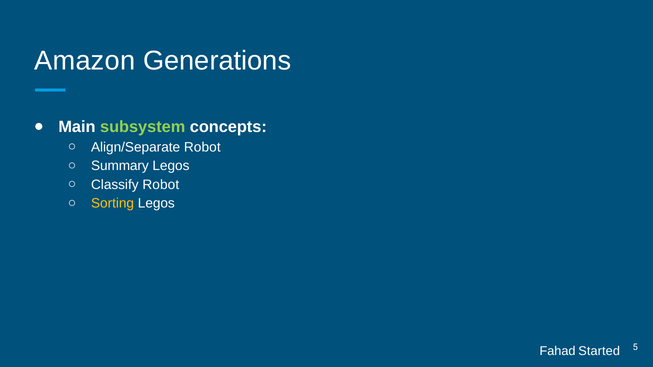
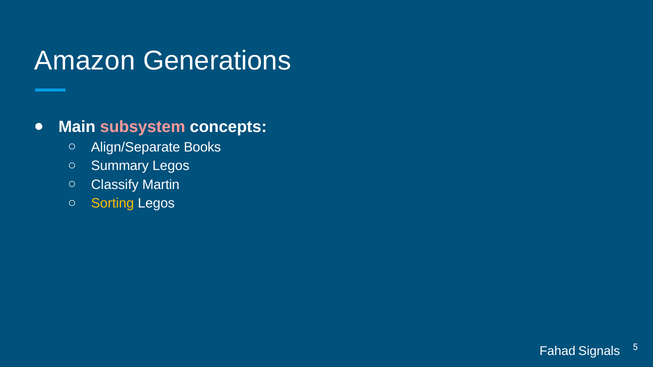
subsystem colour: light green -> pink
Align/Separate Robot: Robot -> Books
Classify Robot: Robot -> Martin
Started: Started -> Signals
